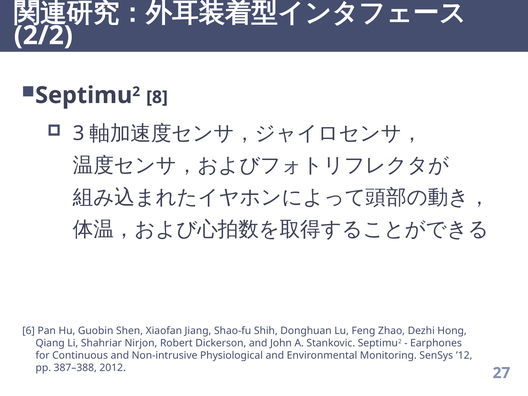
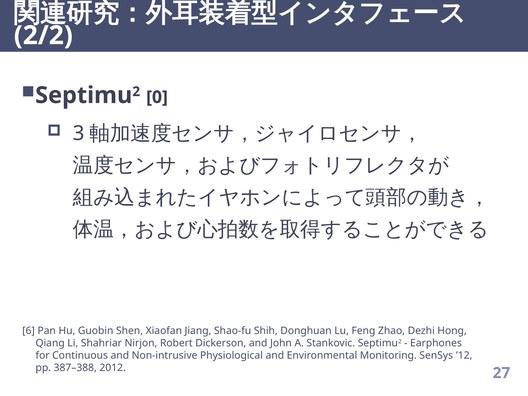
8: 8 -> 0
